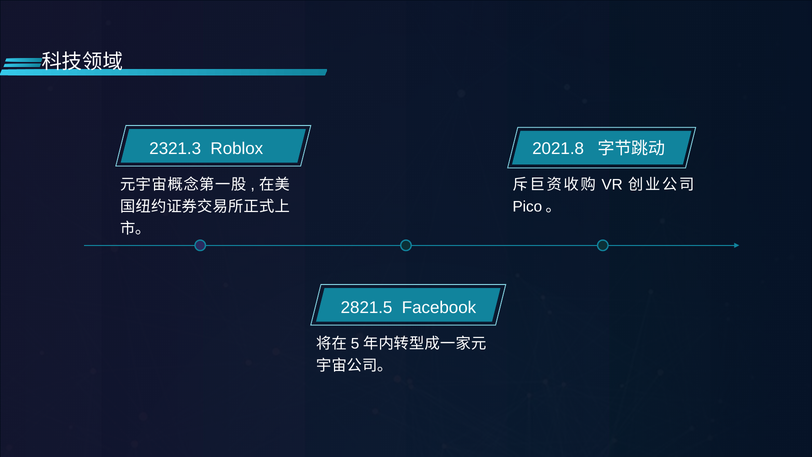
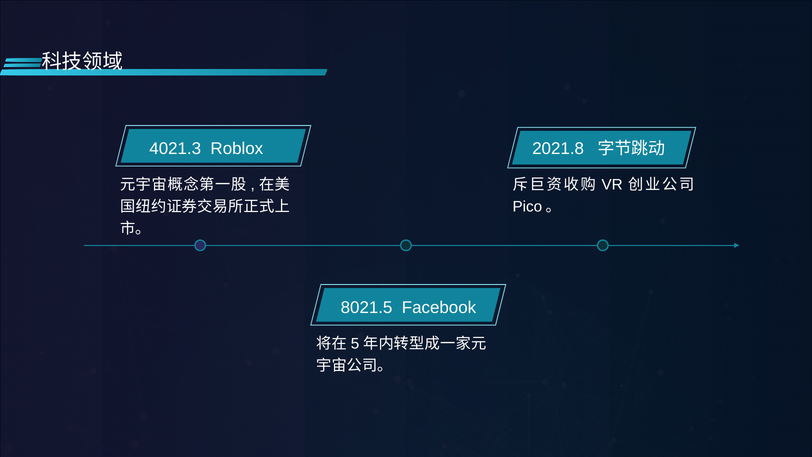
2321.3: 2321.3 -> 4021.3
2821.5: 2821.5 -> 8021.5
